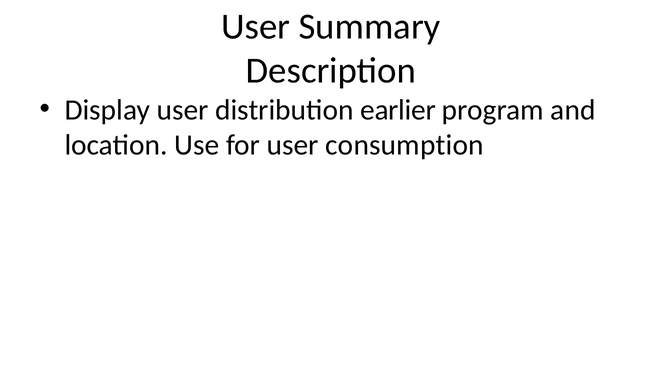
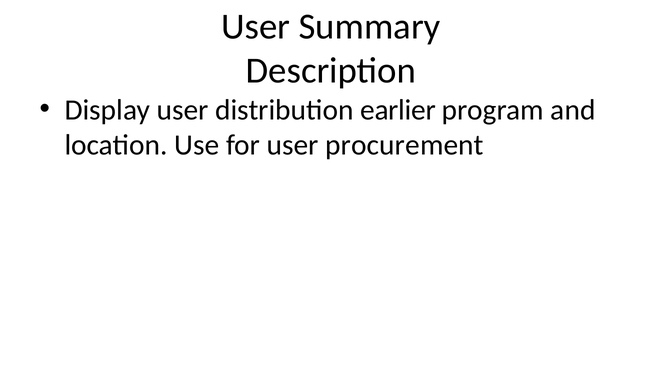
consumption: consumption -> procurement
